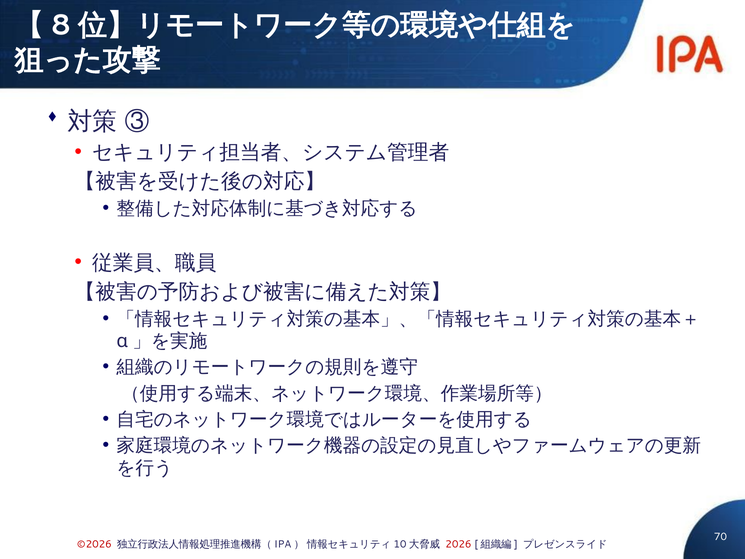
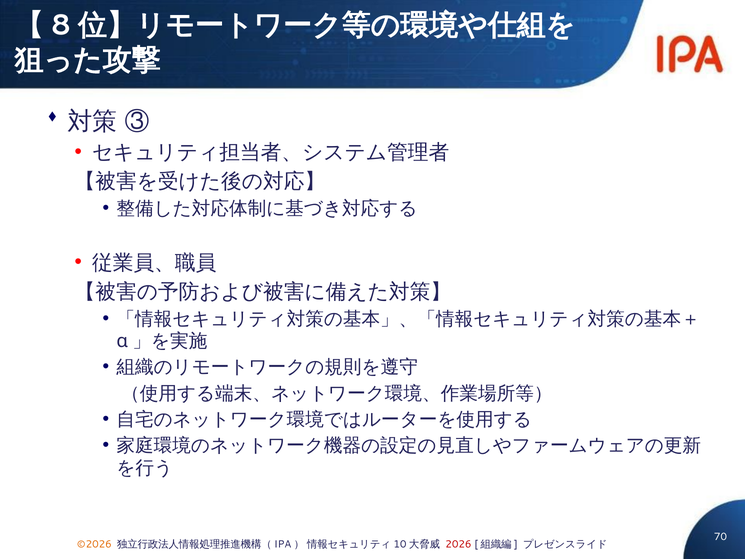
©2026 colour: red -> orange
